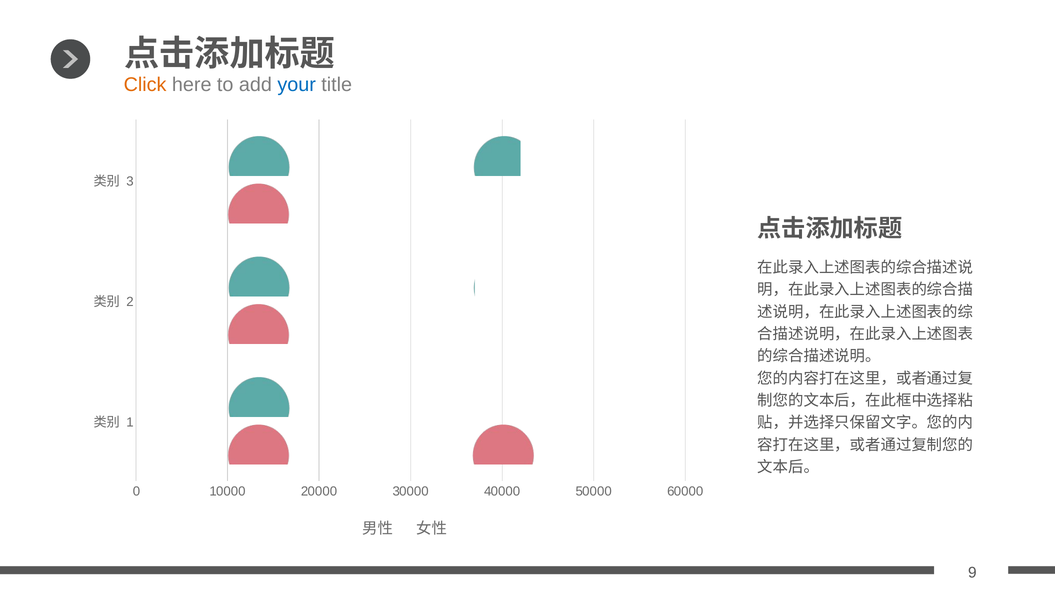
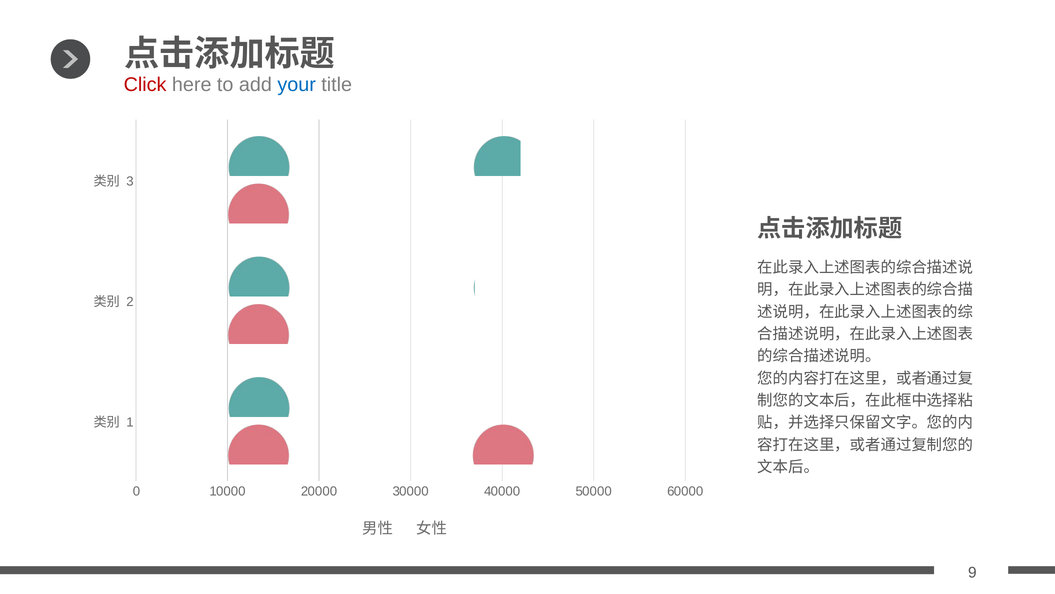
Click colour: orange -> red
